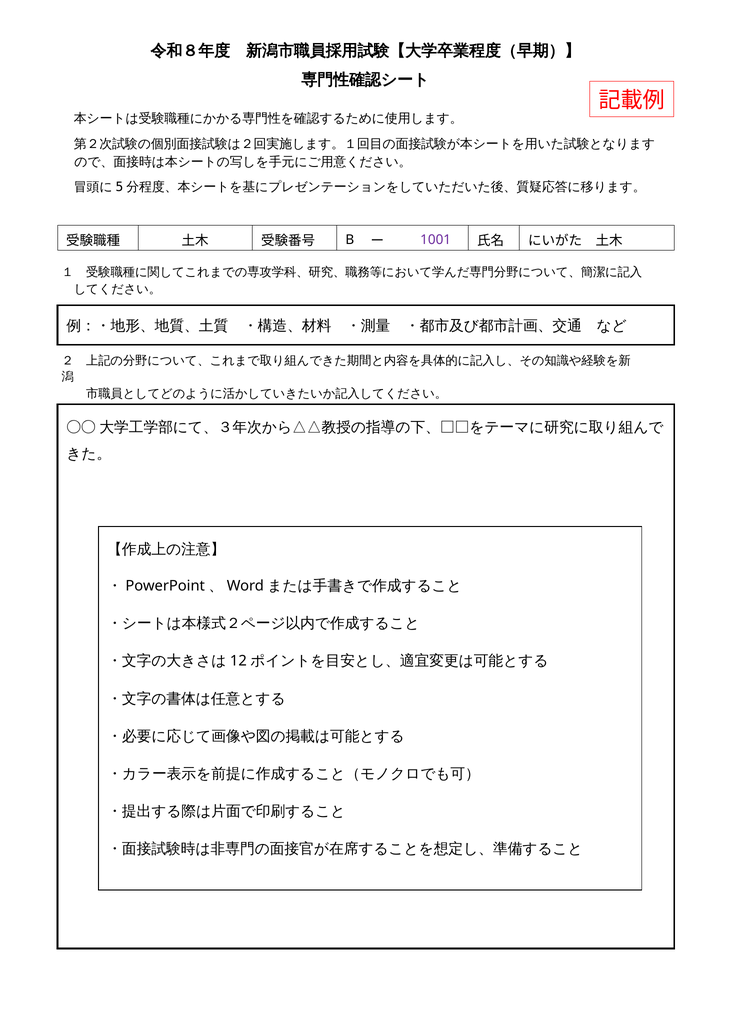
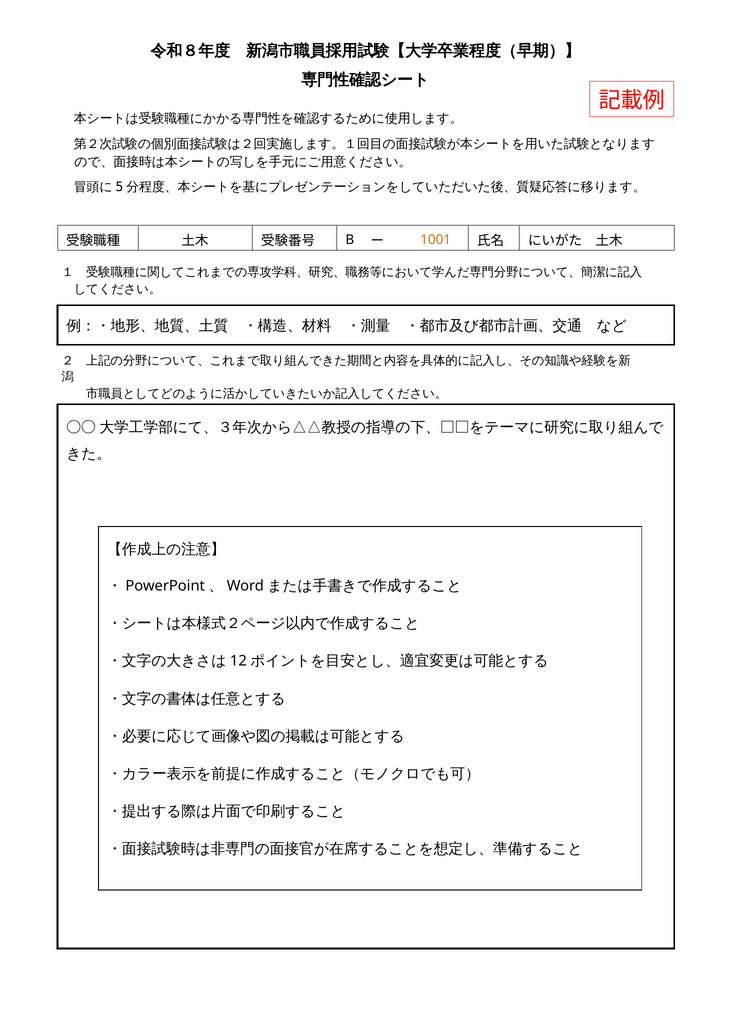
1001 colour: purple -> orange
